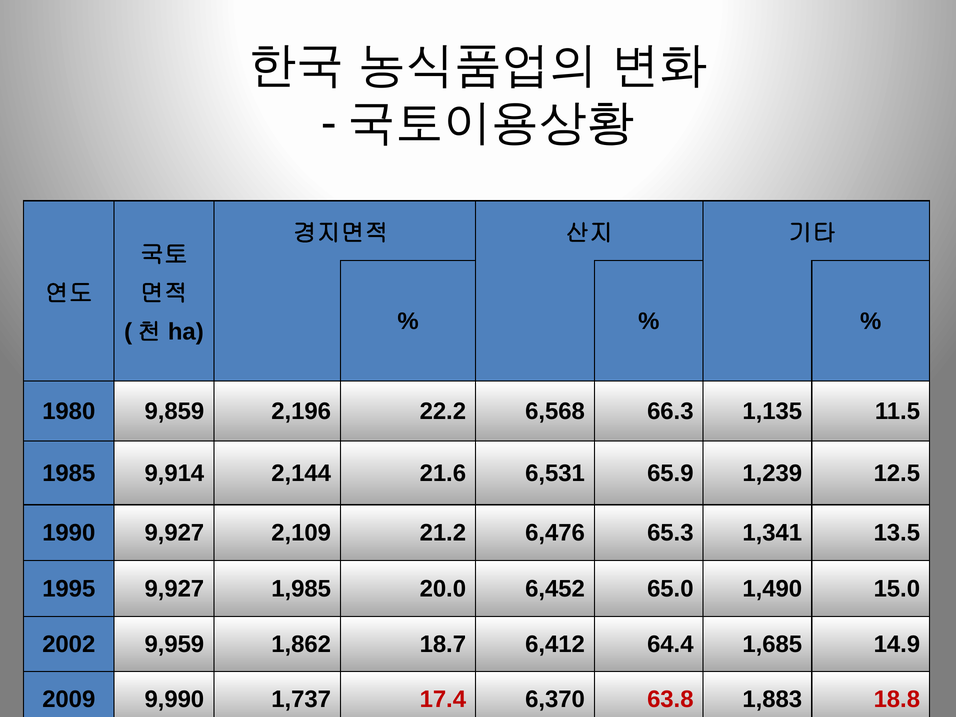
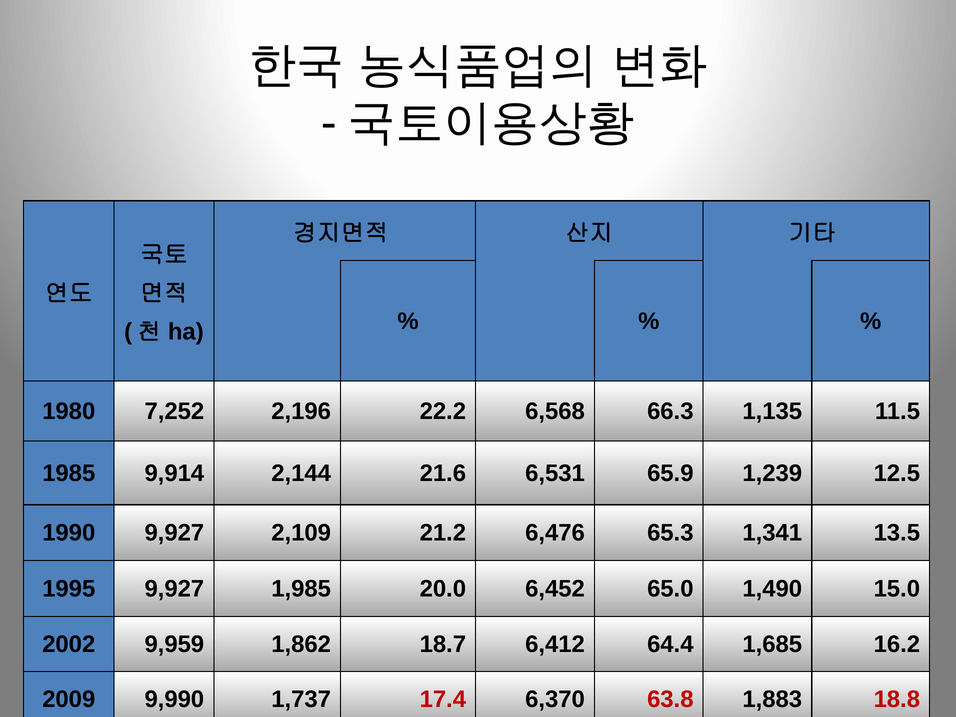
9,859: 9,859 -> 7,252
14.9: 14.9 -> 16.2
